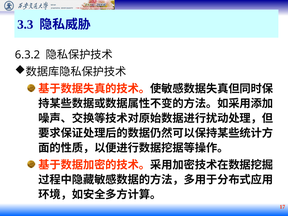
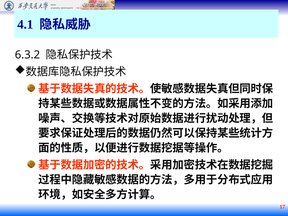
3.3: 3.3 -> 4.1
